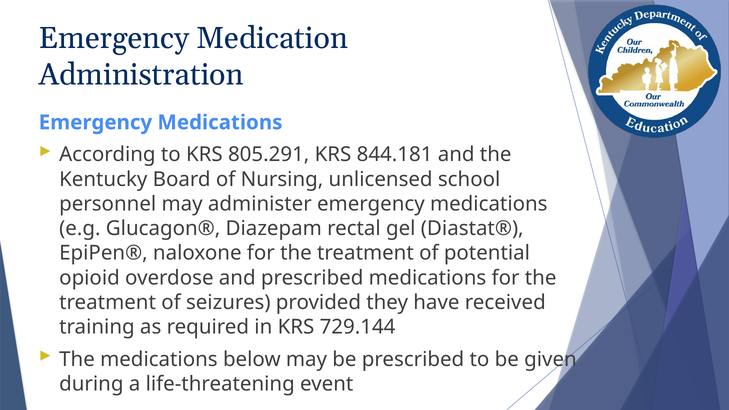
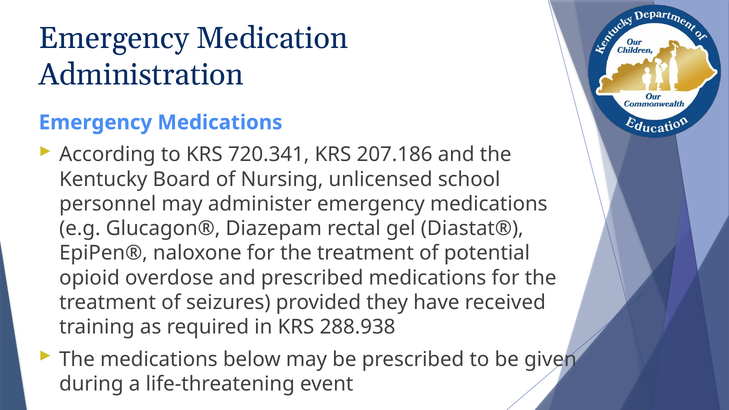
805.291: 805.291 -> 720.341
844.181: 844.181 -> 207.186
729.144: 729.144 -> 288.938
